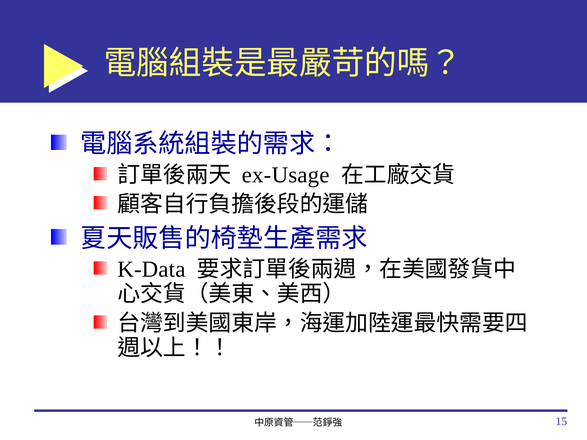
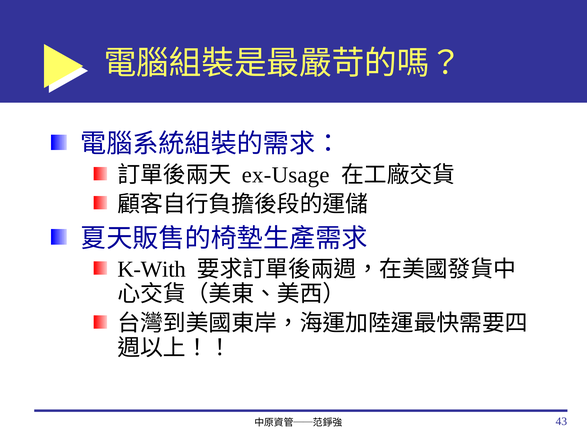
K-Data: K-Data -> K-With
15: 15 -> 43
